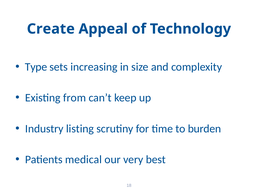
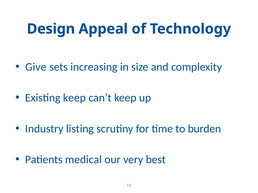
Create: Create -> Design
Type: Type -> Give
Existing from: from -> keep
